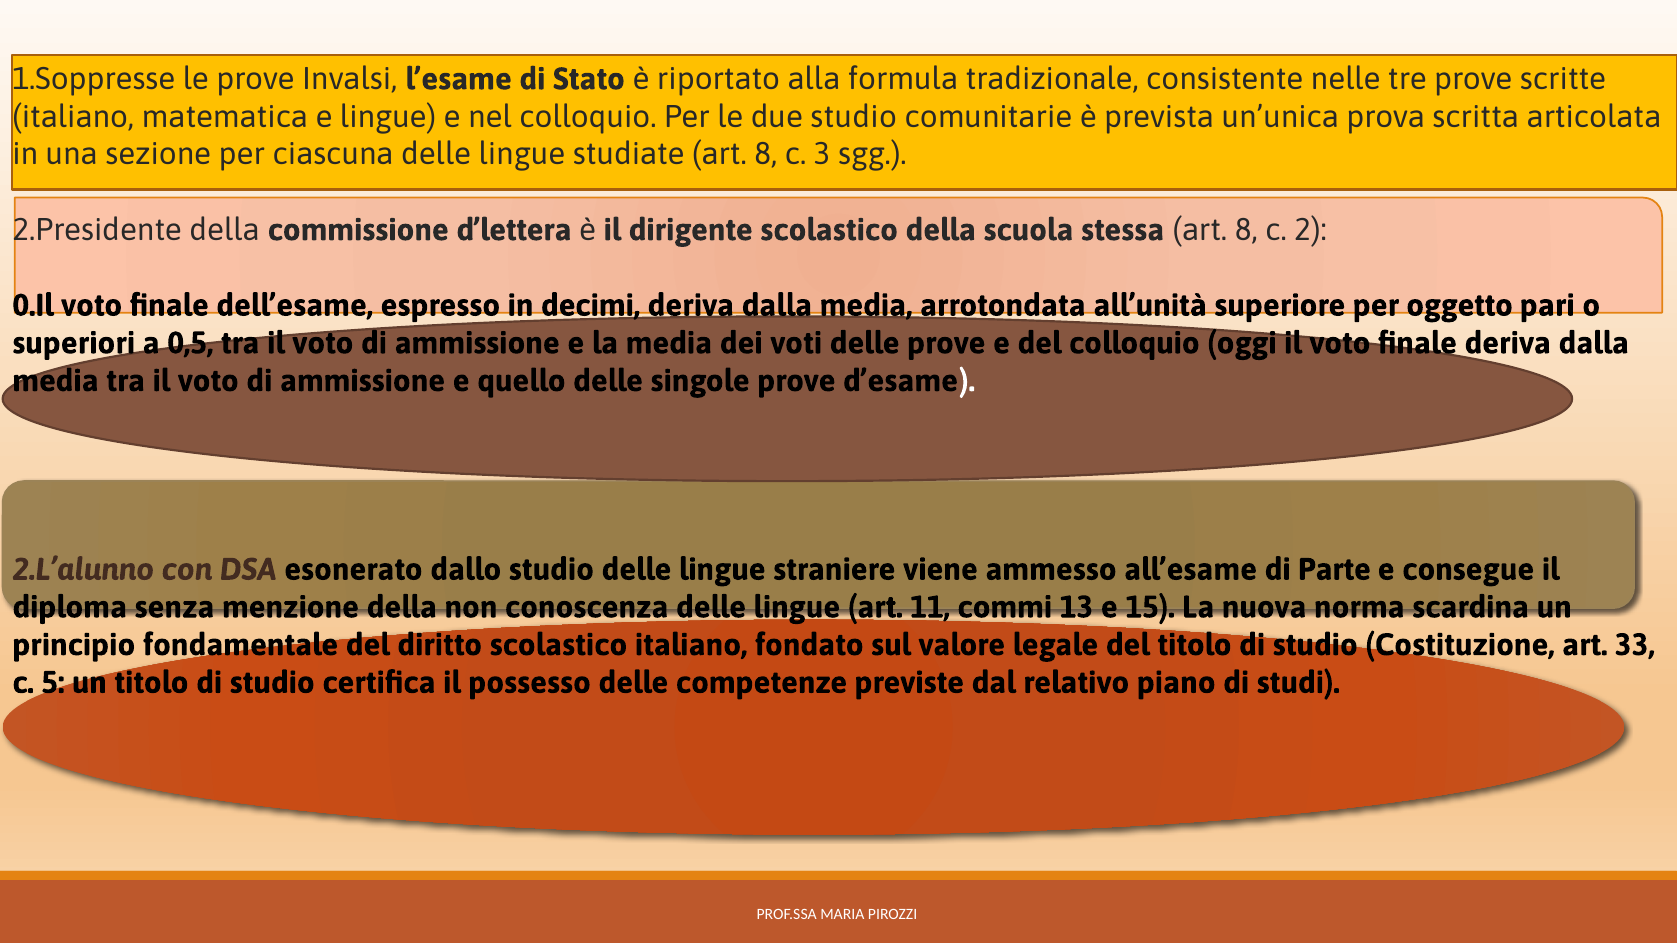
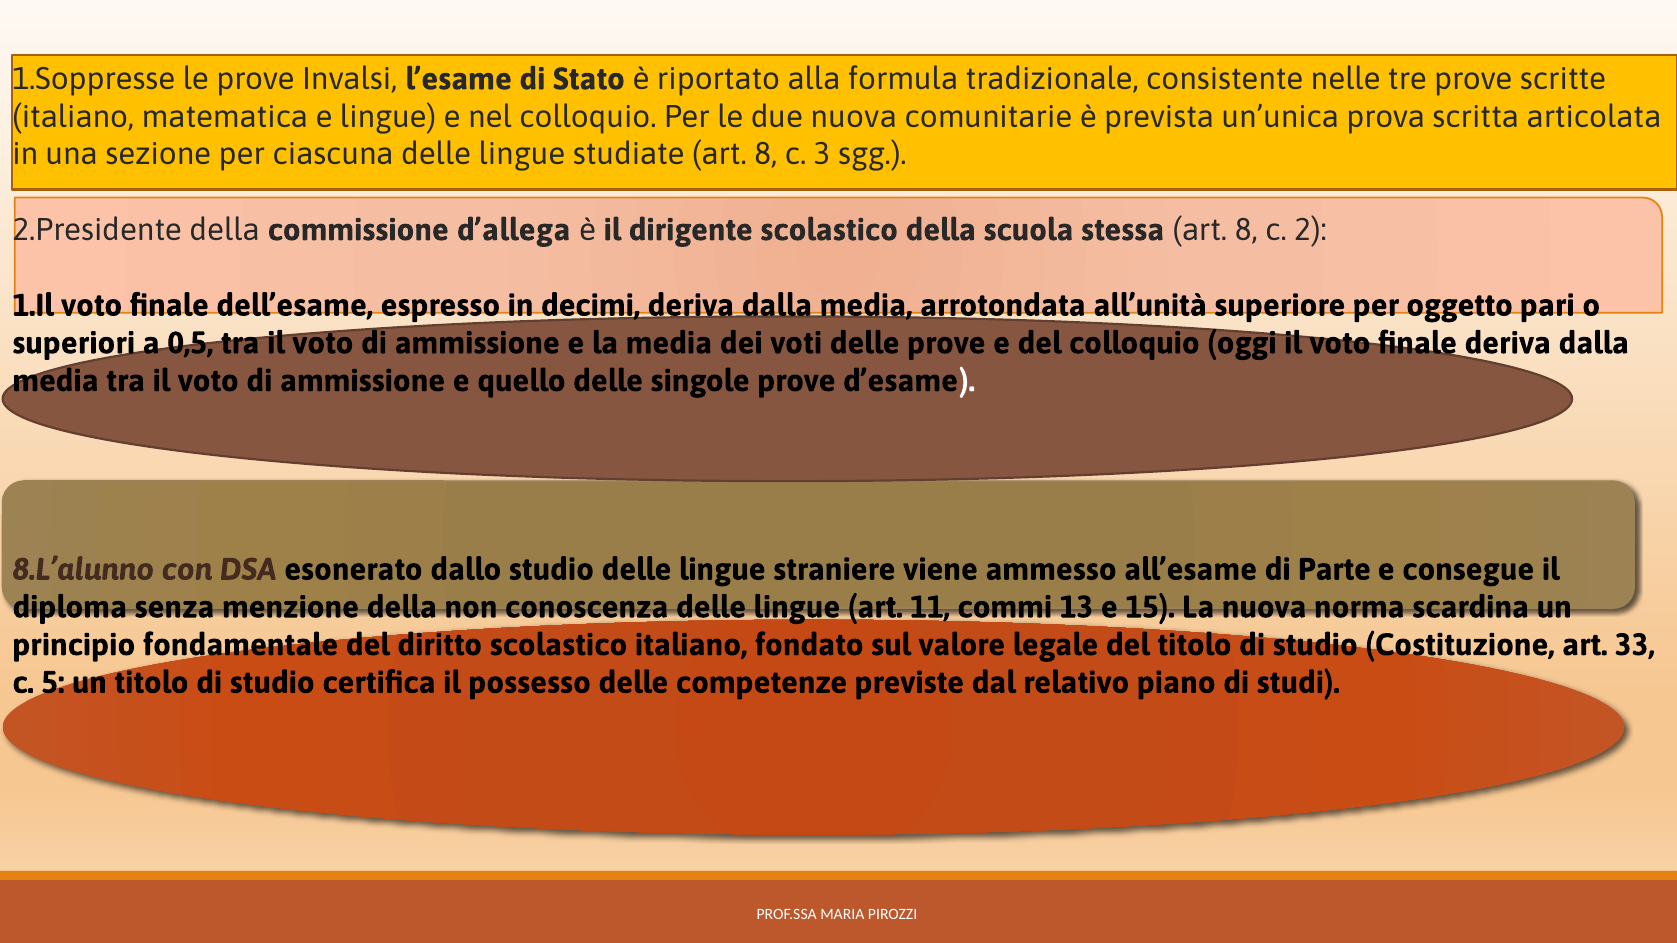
due studio: studio -> nuova
d’lettera: d’lettera -> d’allega
0.Il: 0.Il -> 1.Il
2.L’alunno: 2.L’alunno -> 8.L’alunno
